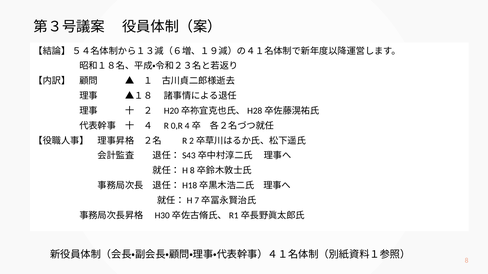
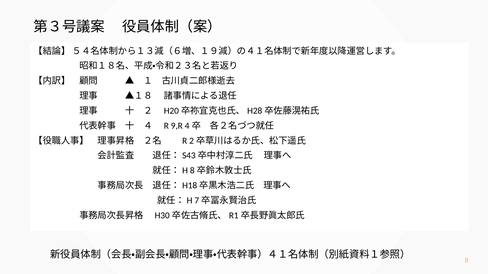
0,R: 0,R -> 9,R
